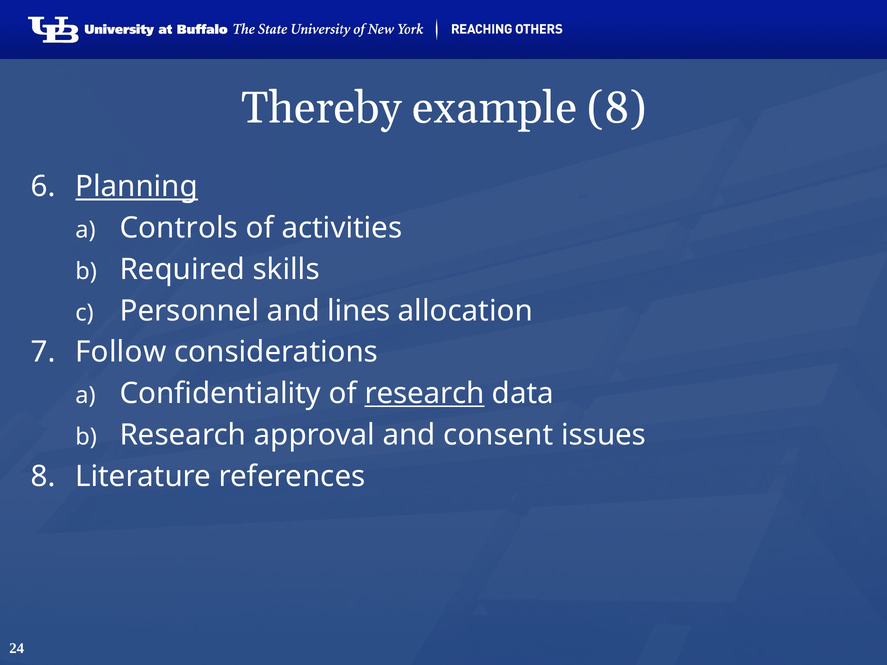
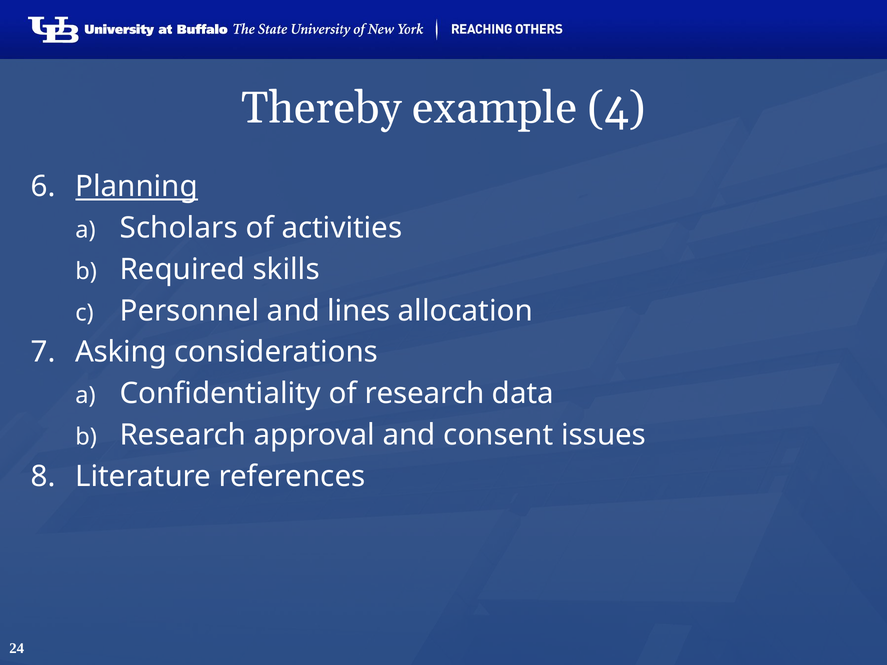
example 8: 8 -> 4
Controls: Controls -> Scholars
Follow: Follow -> Asking
research at (425, 394) underline: present -> none
